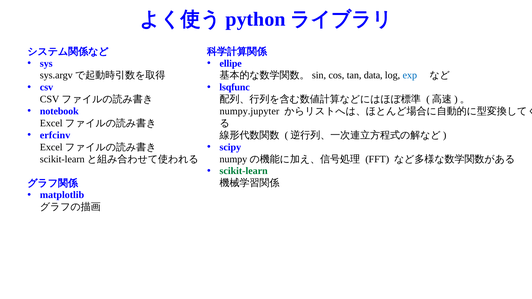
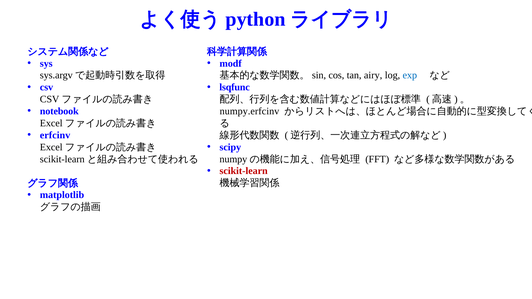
ellipe: ellipe -> modf
data: data -> airy
numpy.jupyter: numpy.jupyter -> numpy.erfcinv
scikit-learn colour: green -> red
